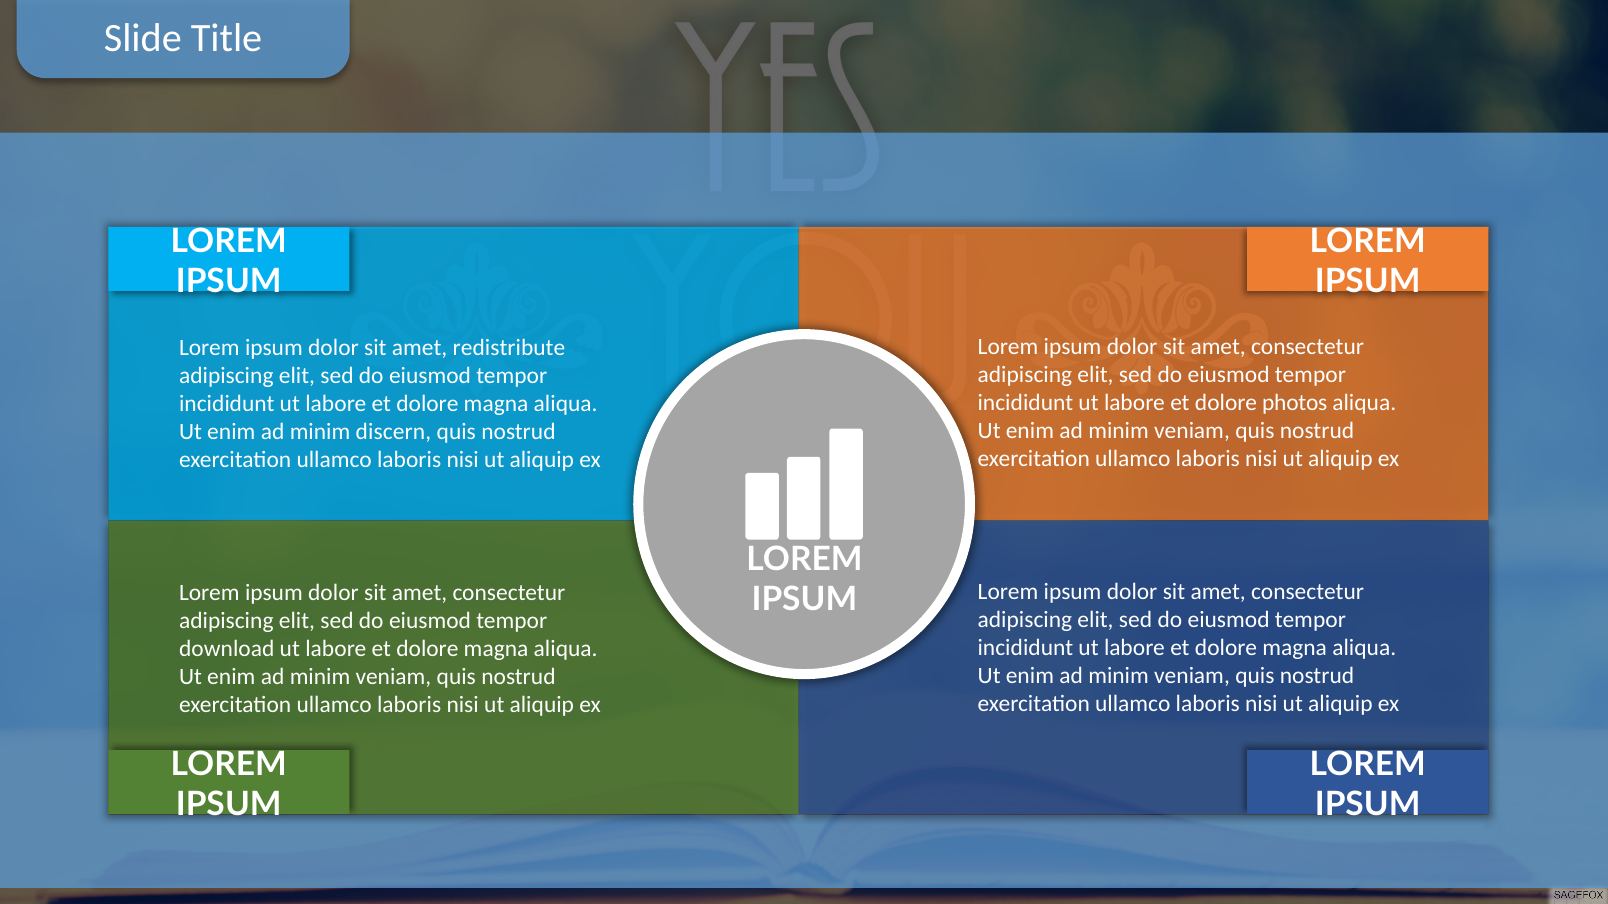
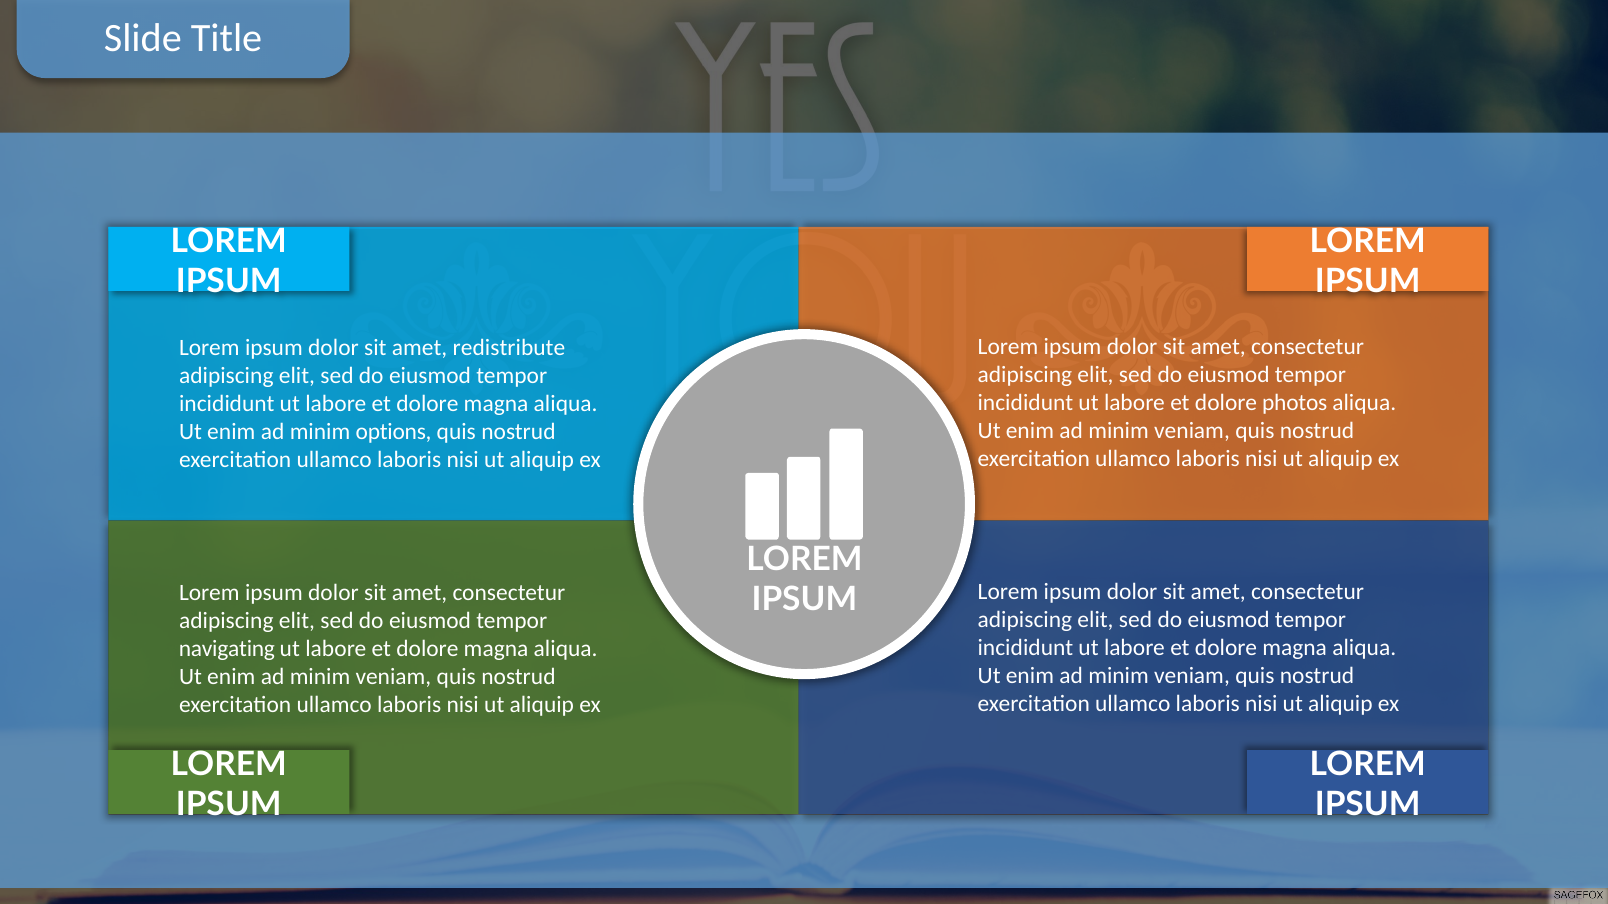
discern: discern -> options
download: download -> navigating
